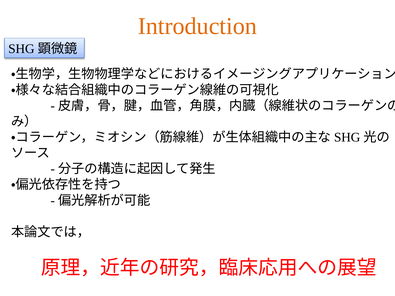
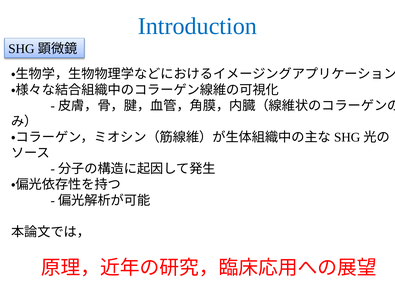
Introduction colour: orange -> blue
